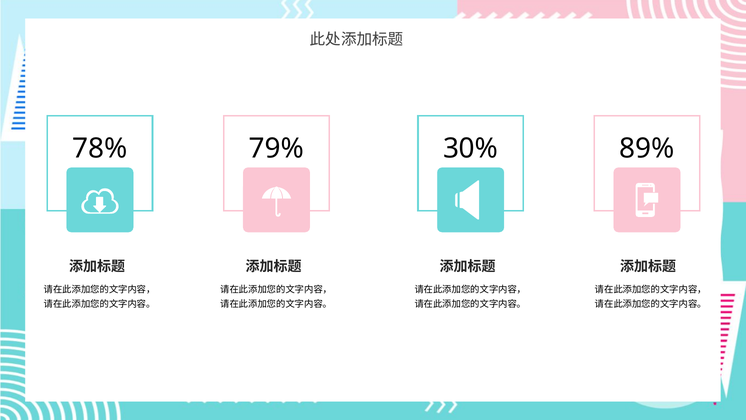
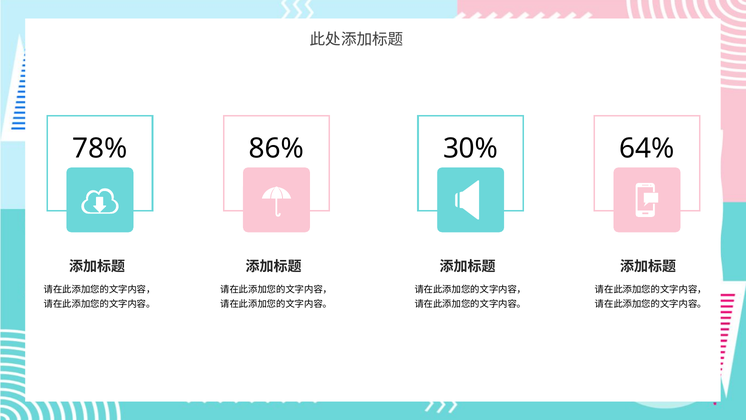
79%: 79% -> 86%
89%: 89% -> 64%
